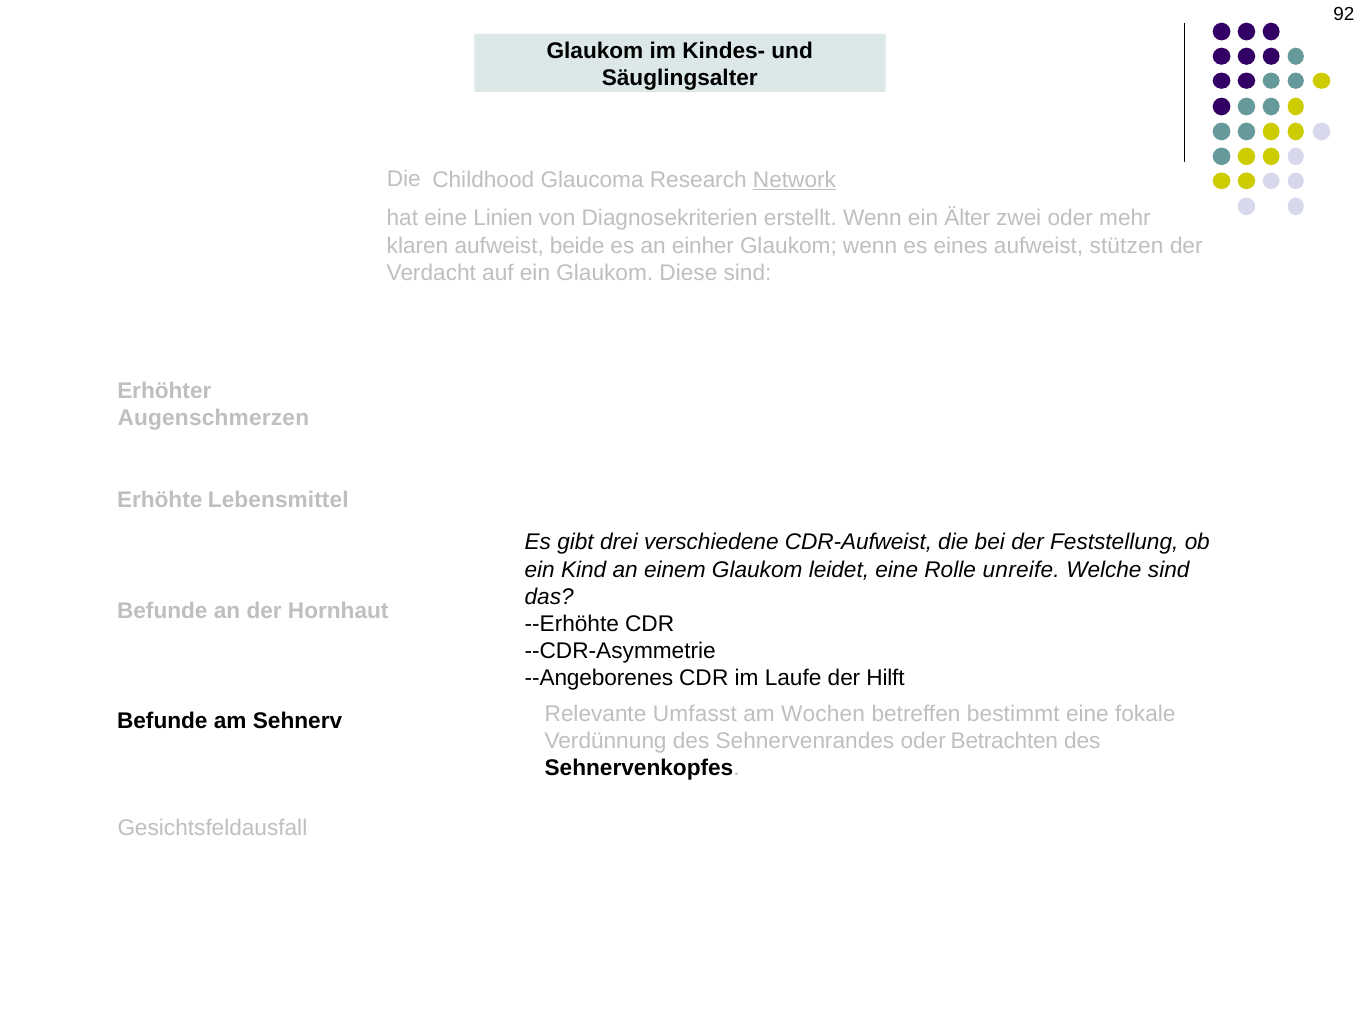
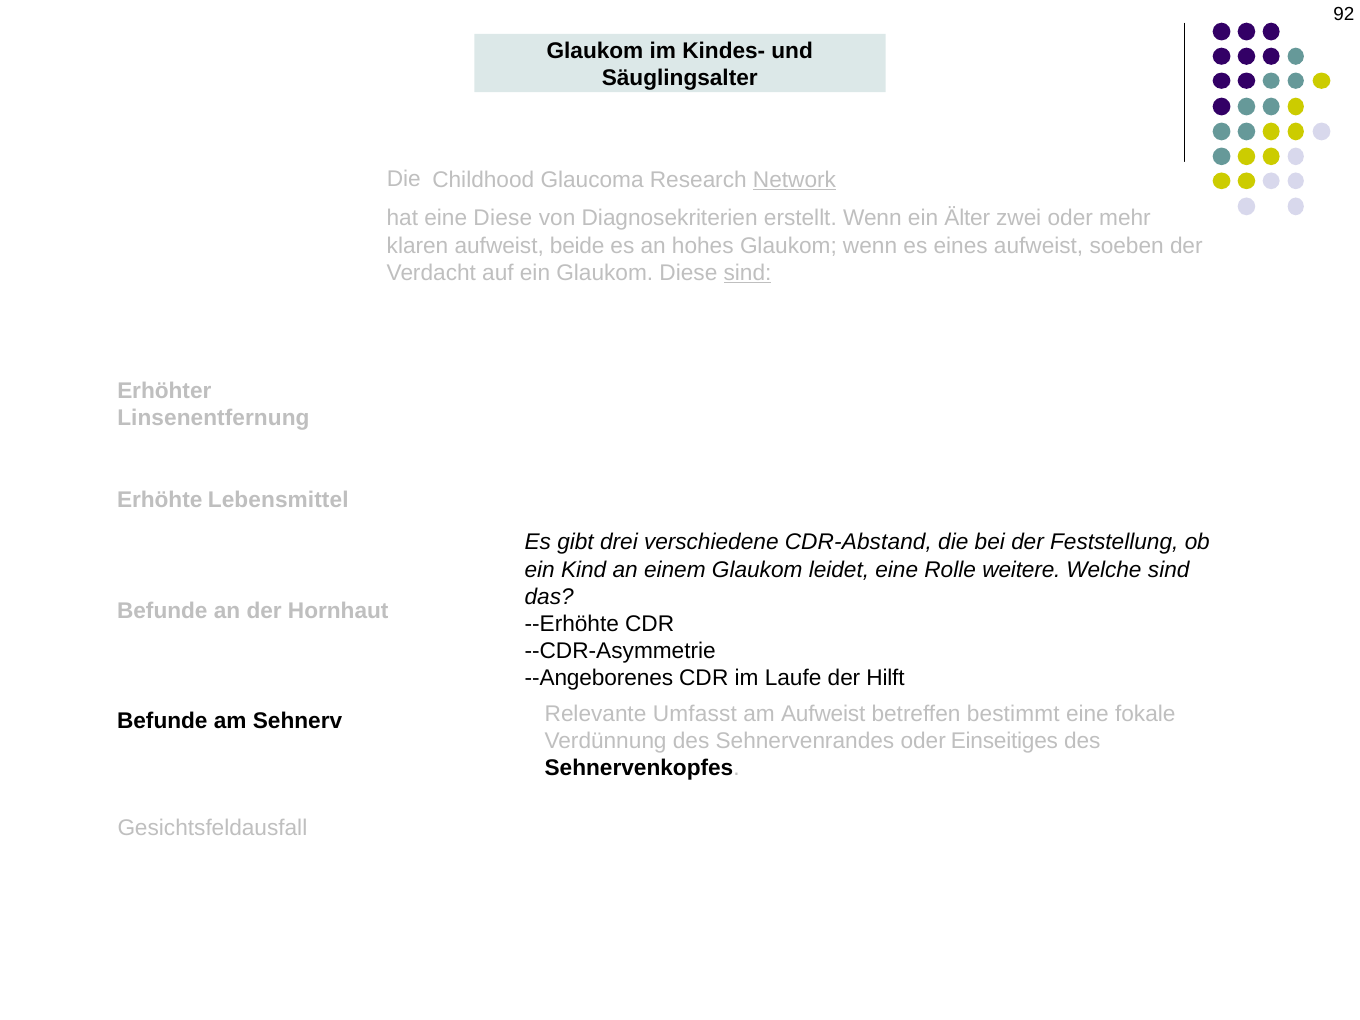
eine Linien: Linien -> Diese
einher: einher -> hohes
stützen: stützen -> soeben
sind at (747, 273) underline: none -> present
Augenschmerzen: Augenschmerzen -> Linsenentfernung
CDR-Aufweist: CDR-Aufweist -> CDR-Abstand
unreife: unreife -> weitere
am Wochen: Wochen -> Aufweist
Betrachten: Betrachten -> Einseitiges
